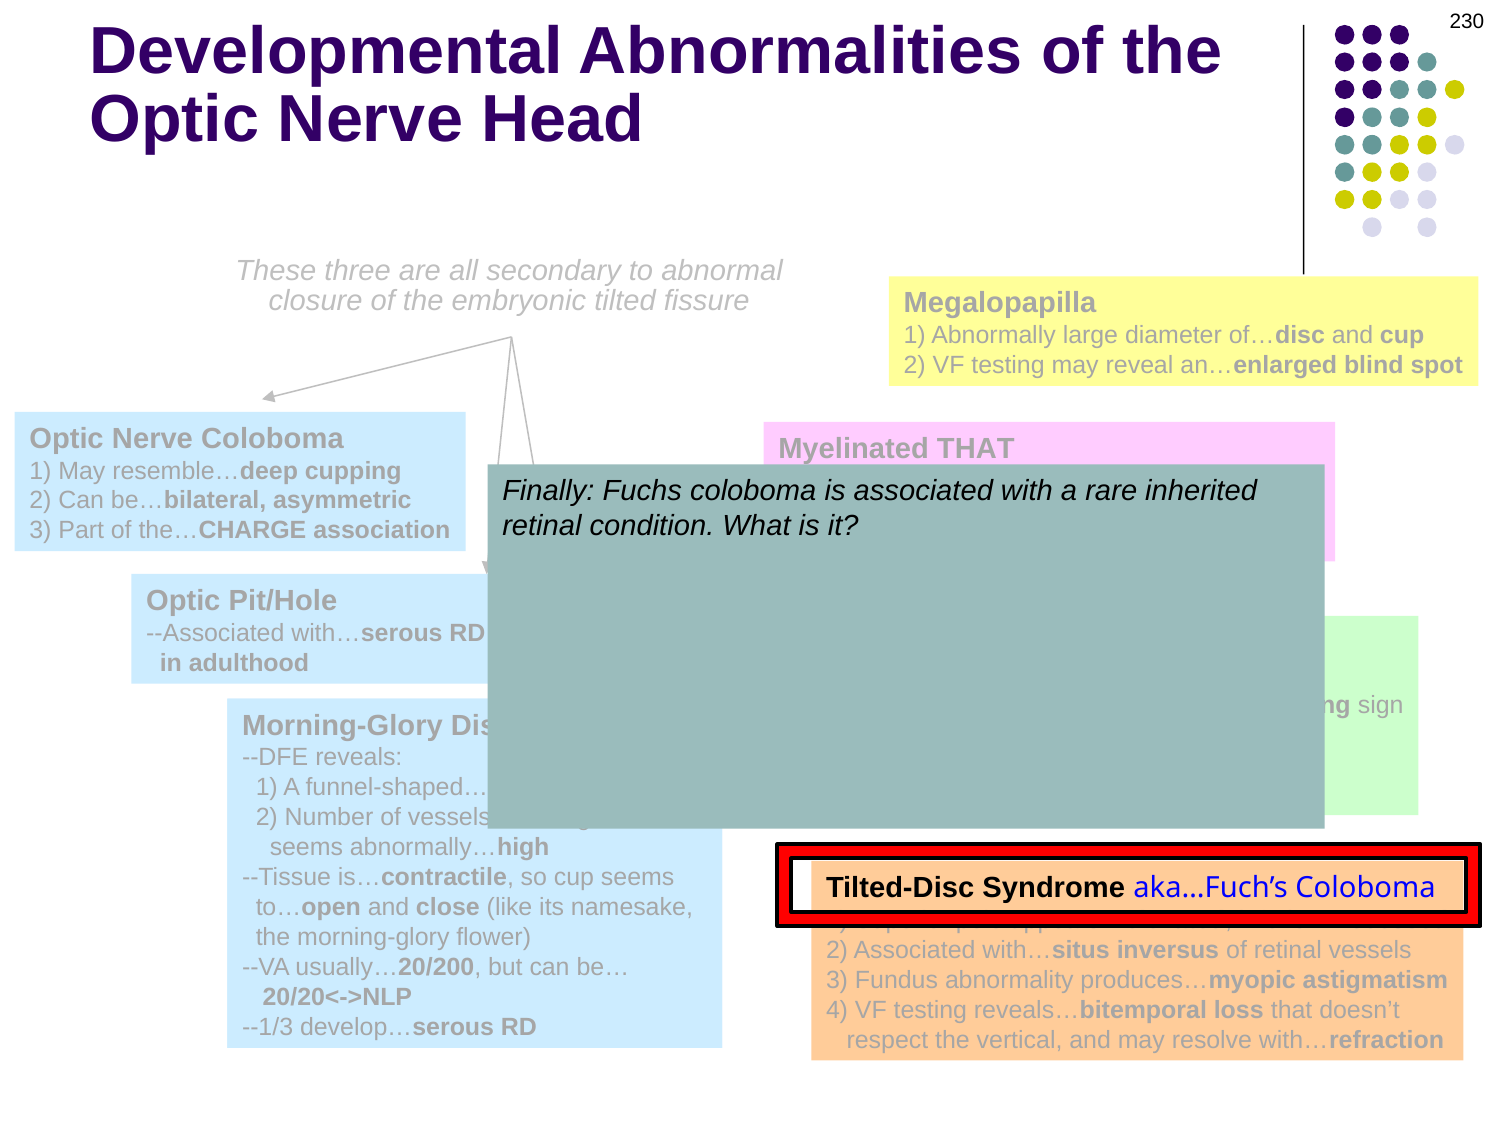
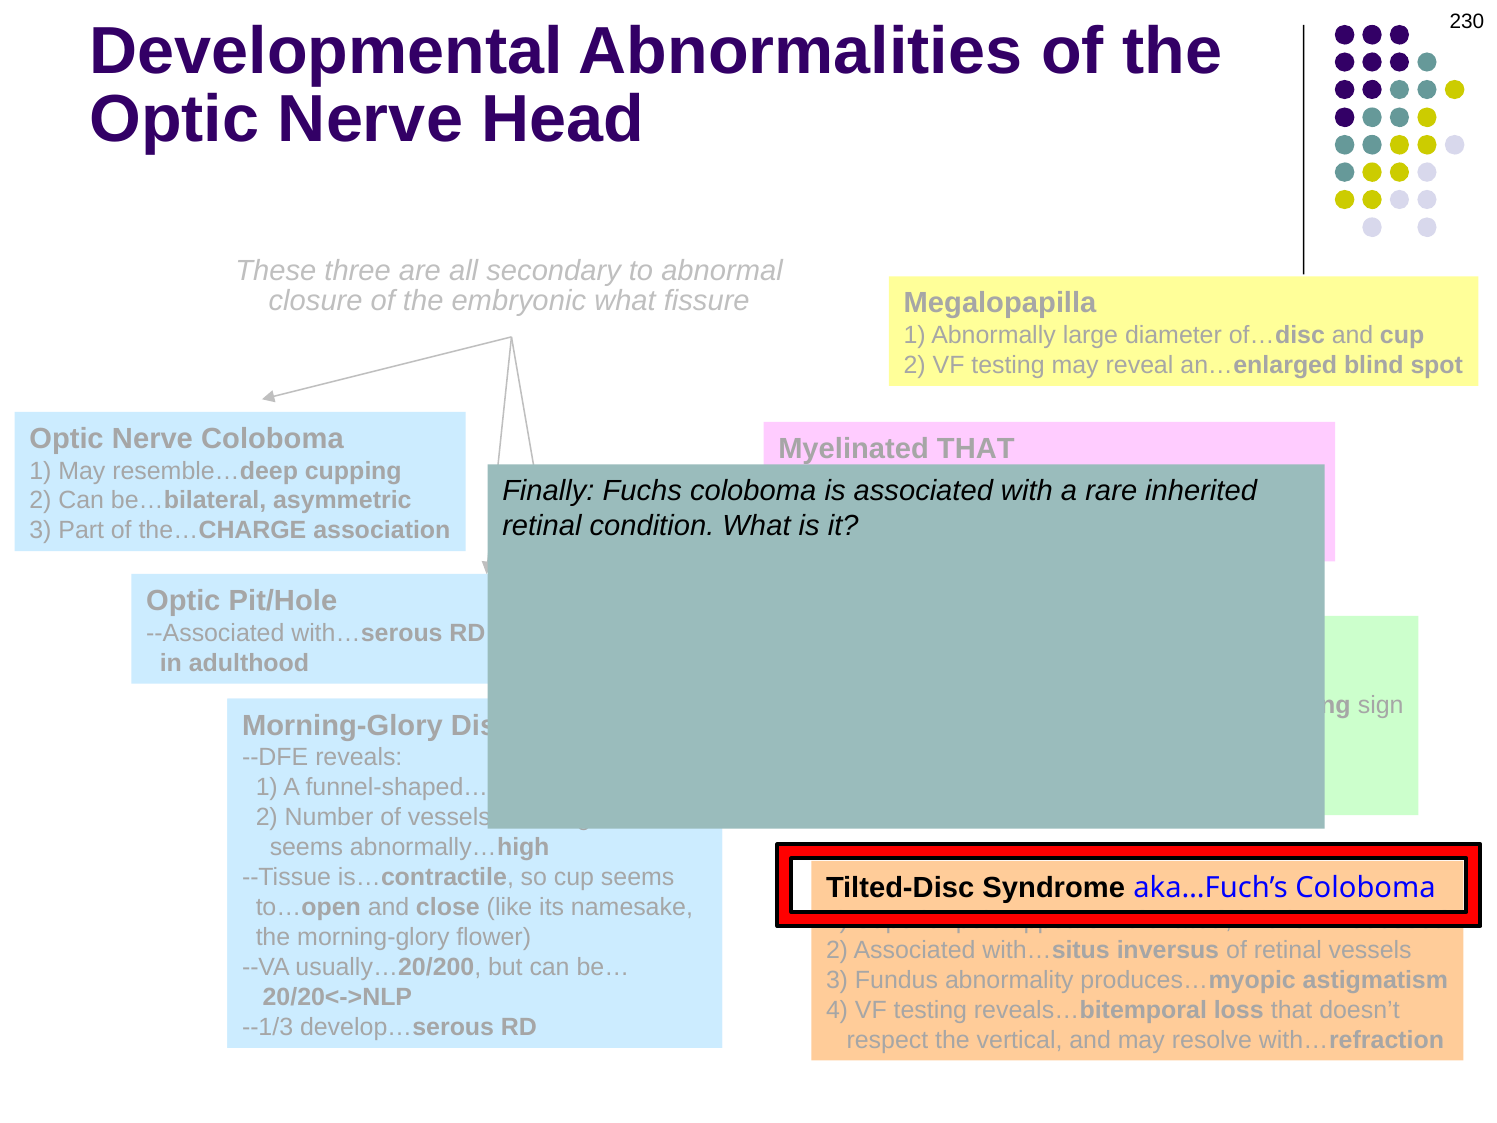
embryonic tilted: tilted -> what
